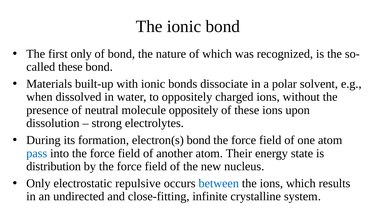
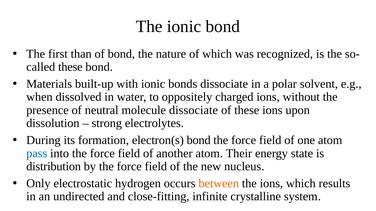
first only: only -> than
molecule oppositely: oppositely -> dissociate
repulsive: repulsive -> hydrogen
between colour: blue -> orange
